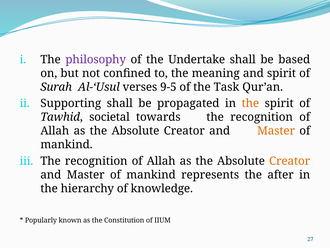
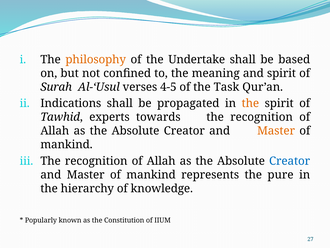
philosophy colour: purple -> orange
9-5: 9-5 -> 4-5
Supporting: Supporting -> Indications
societal: societal -> experts
Creator at (290, 161) colour: orange -> blue
after: after -> pure
